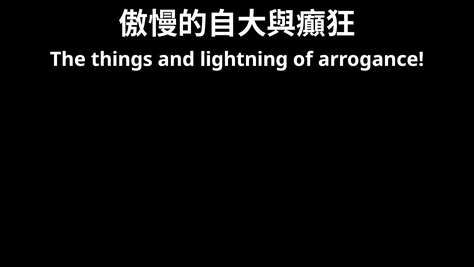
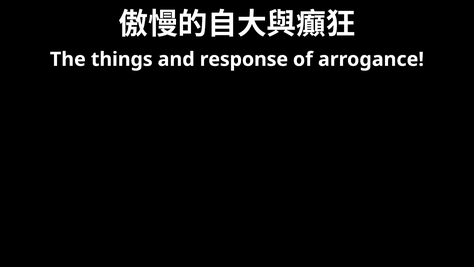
lightning: lightning -> response
